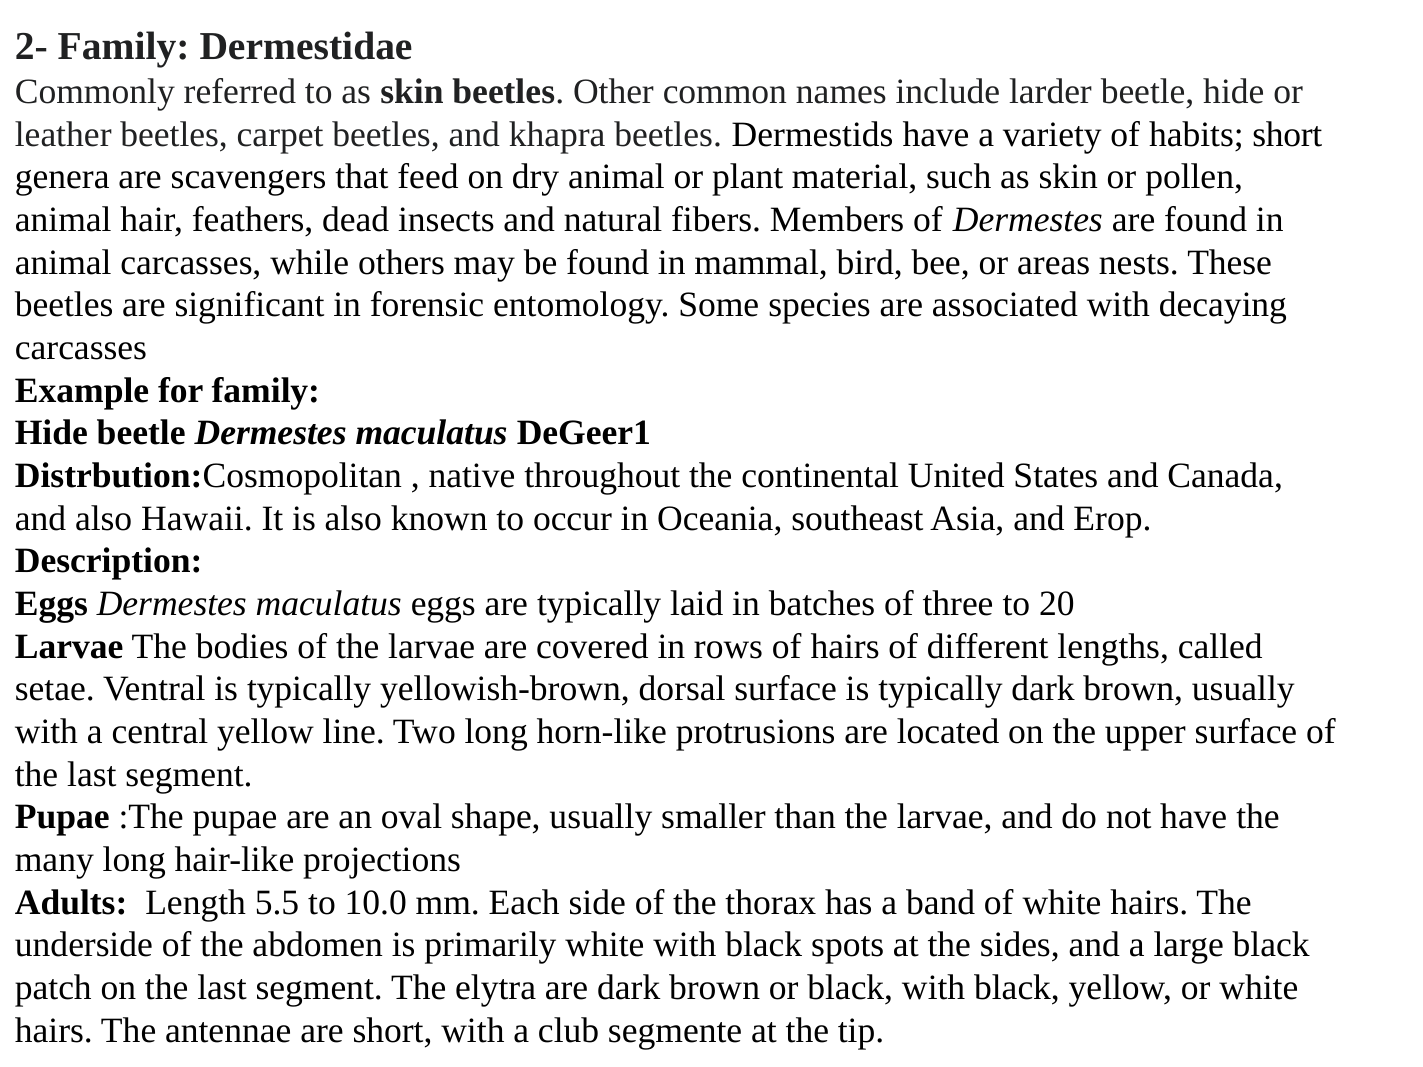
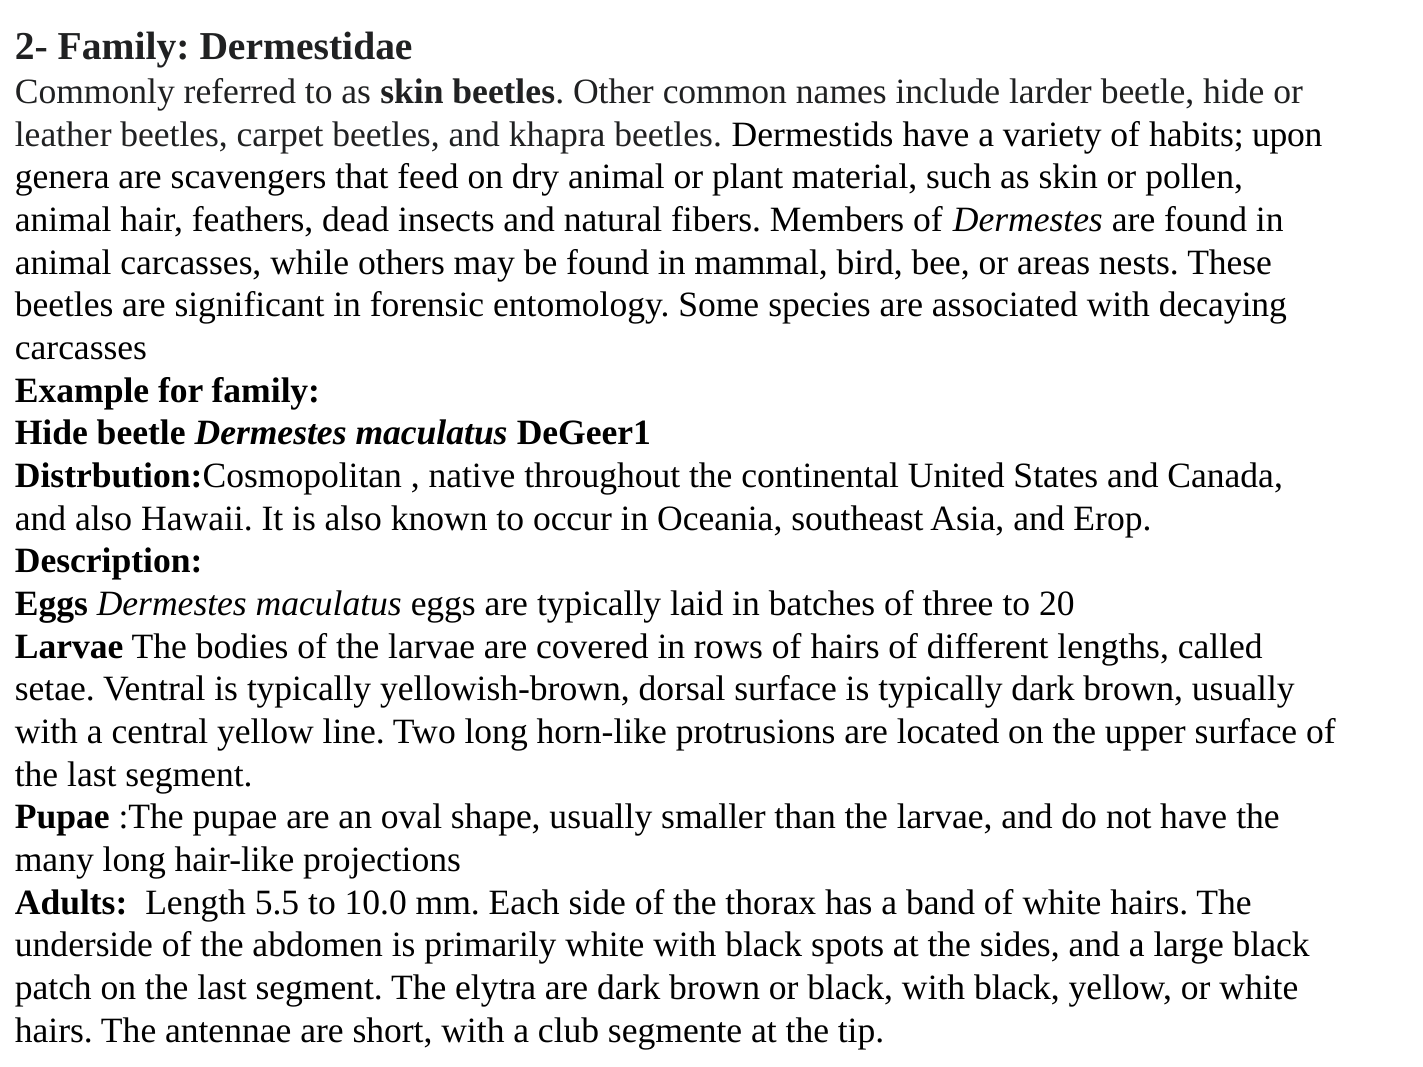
habits short: short -> upon
